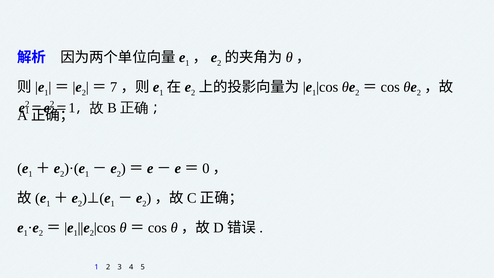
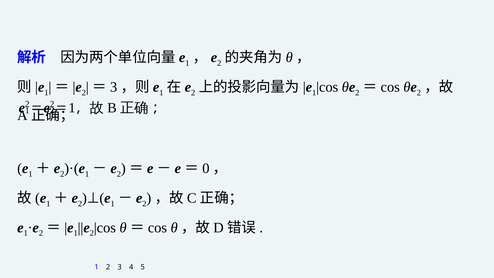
7 at (114, 87): 7 -> 3
